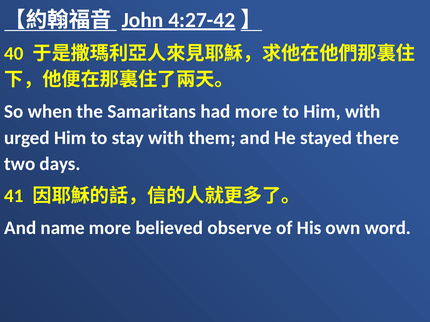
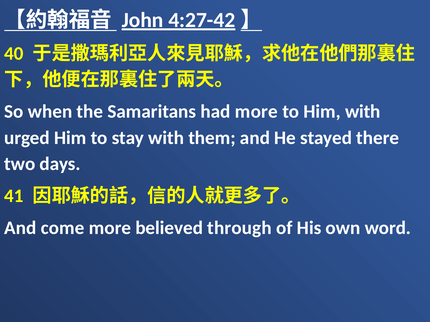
name: name -> come
observe: observe -> through
